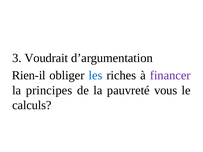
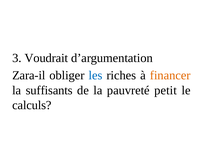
Rien-il: Rien-il -> Zara-il
financer colour: purple -> orange
principes: principes -> suffisants
vous: vous -> petit
